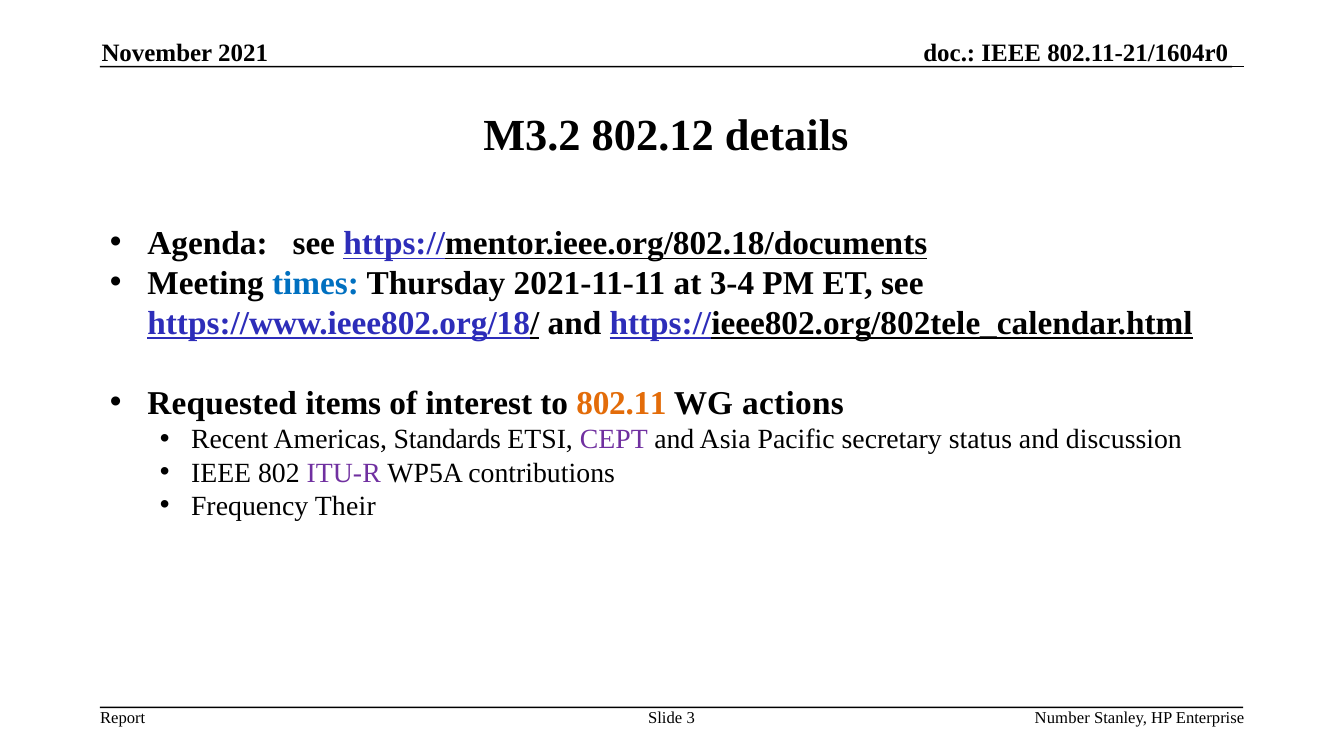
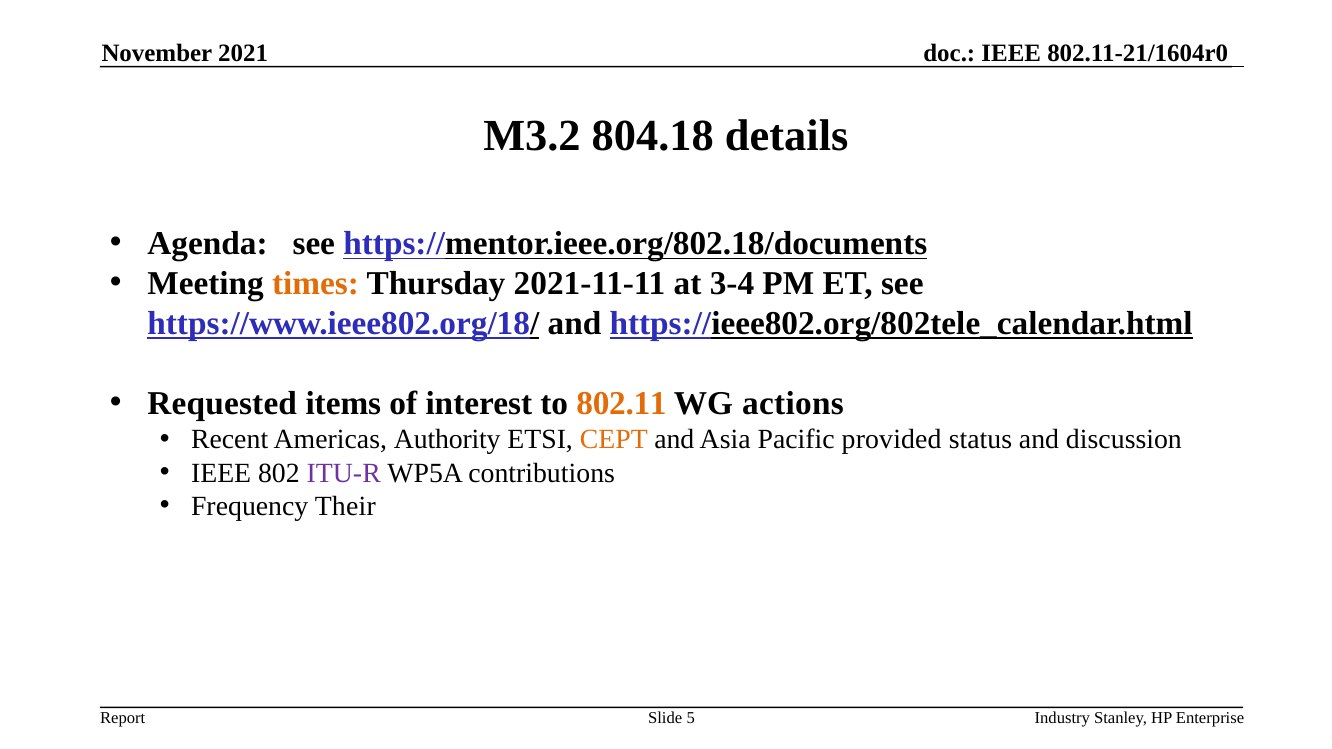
802.12: 802.12 -> 804.18
times colour: blue -> orange
Standards: Standards -> Authority
CEPT colour: purple -> orange
secretary: secretary -> provided
3: 3 -> 5
Number: Number -> Industry
